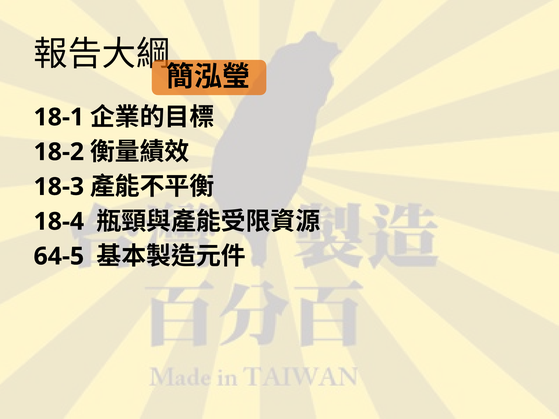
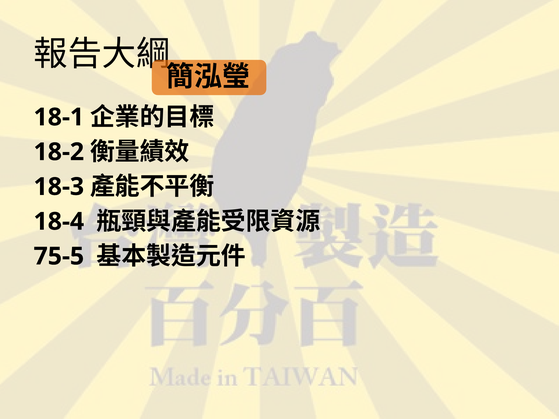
64-5: 64-5 -> 75-5
